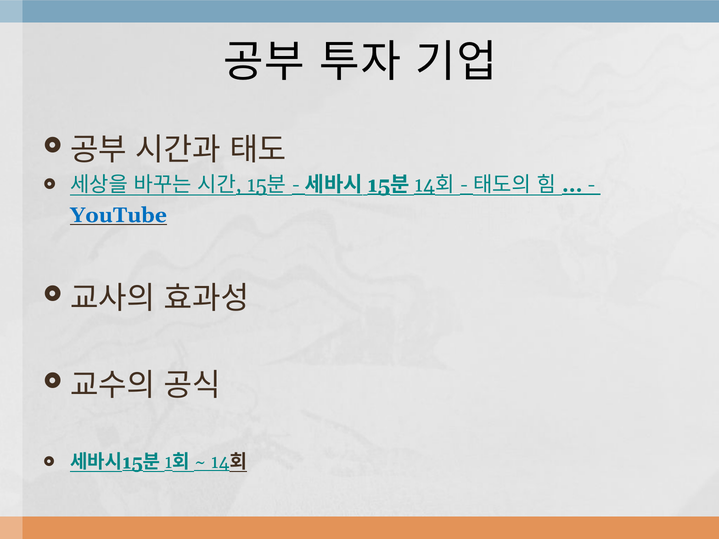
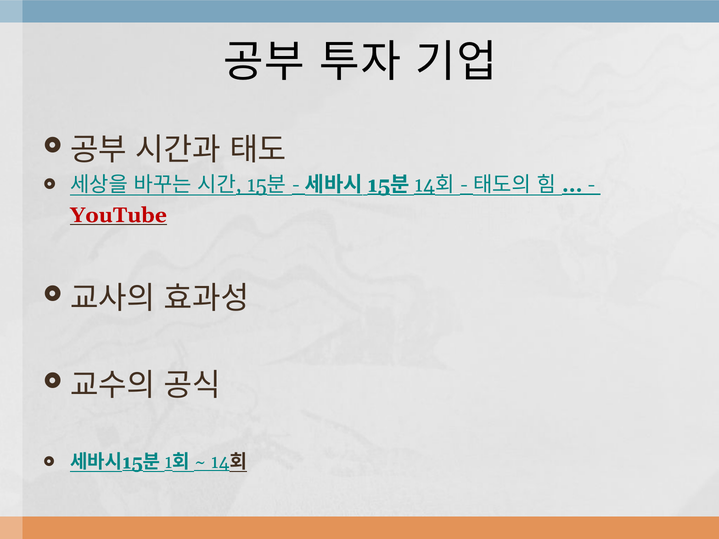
YouTube colour: blue -> red
